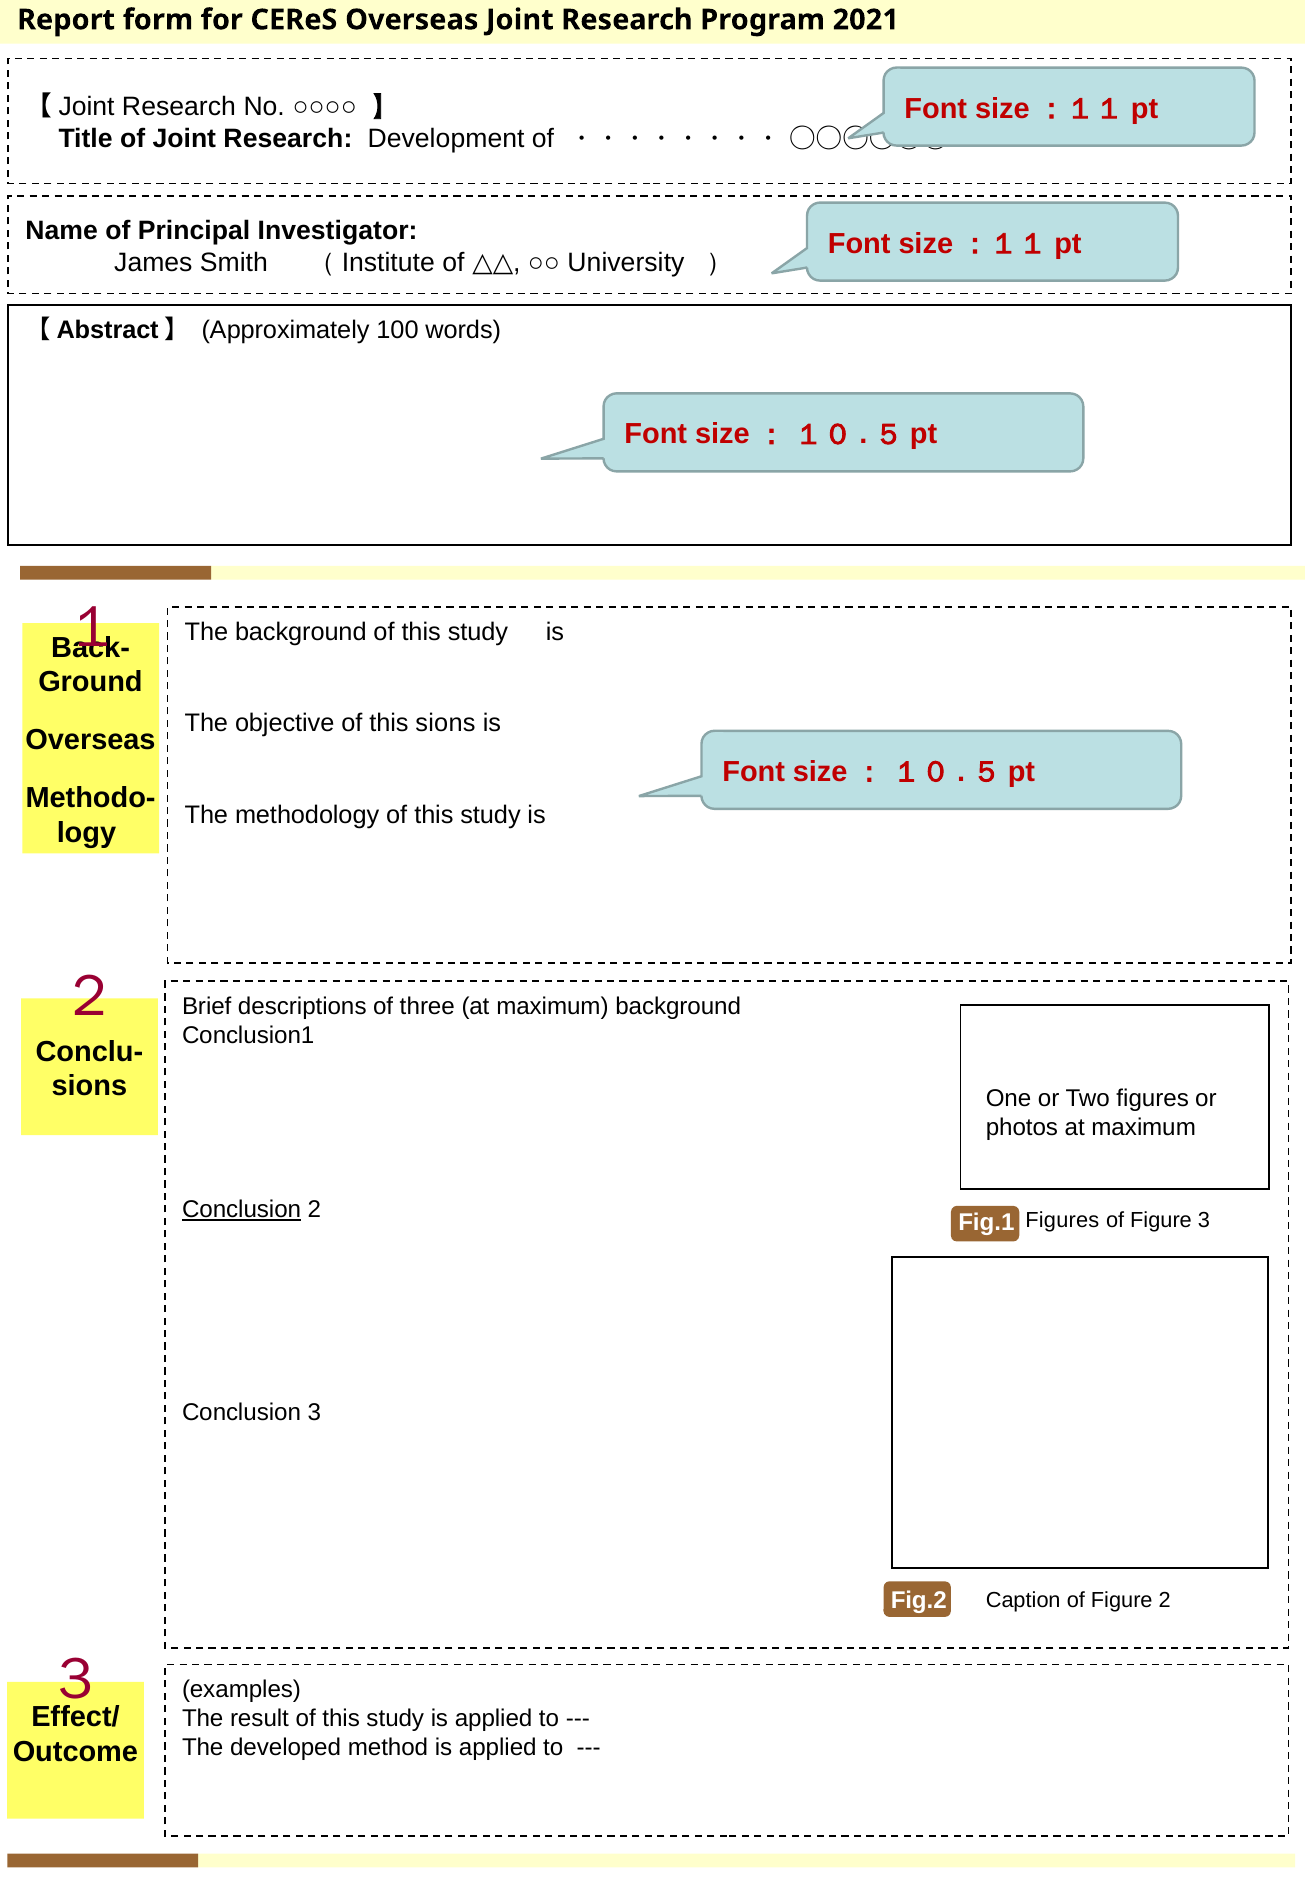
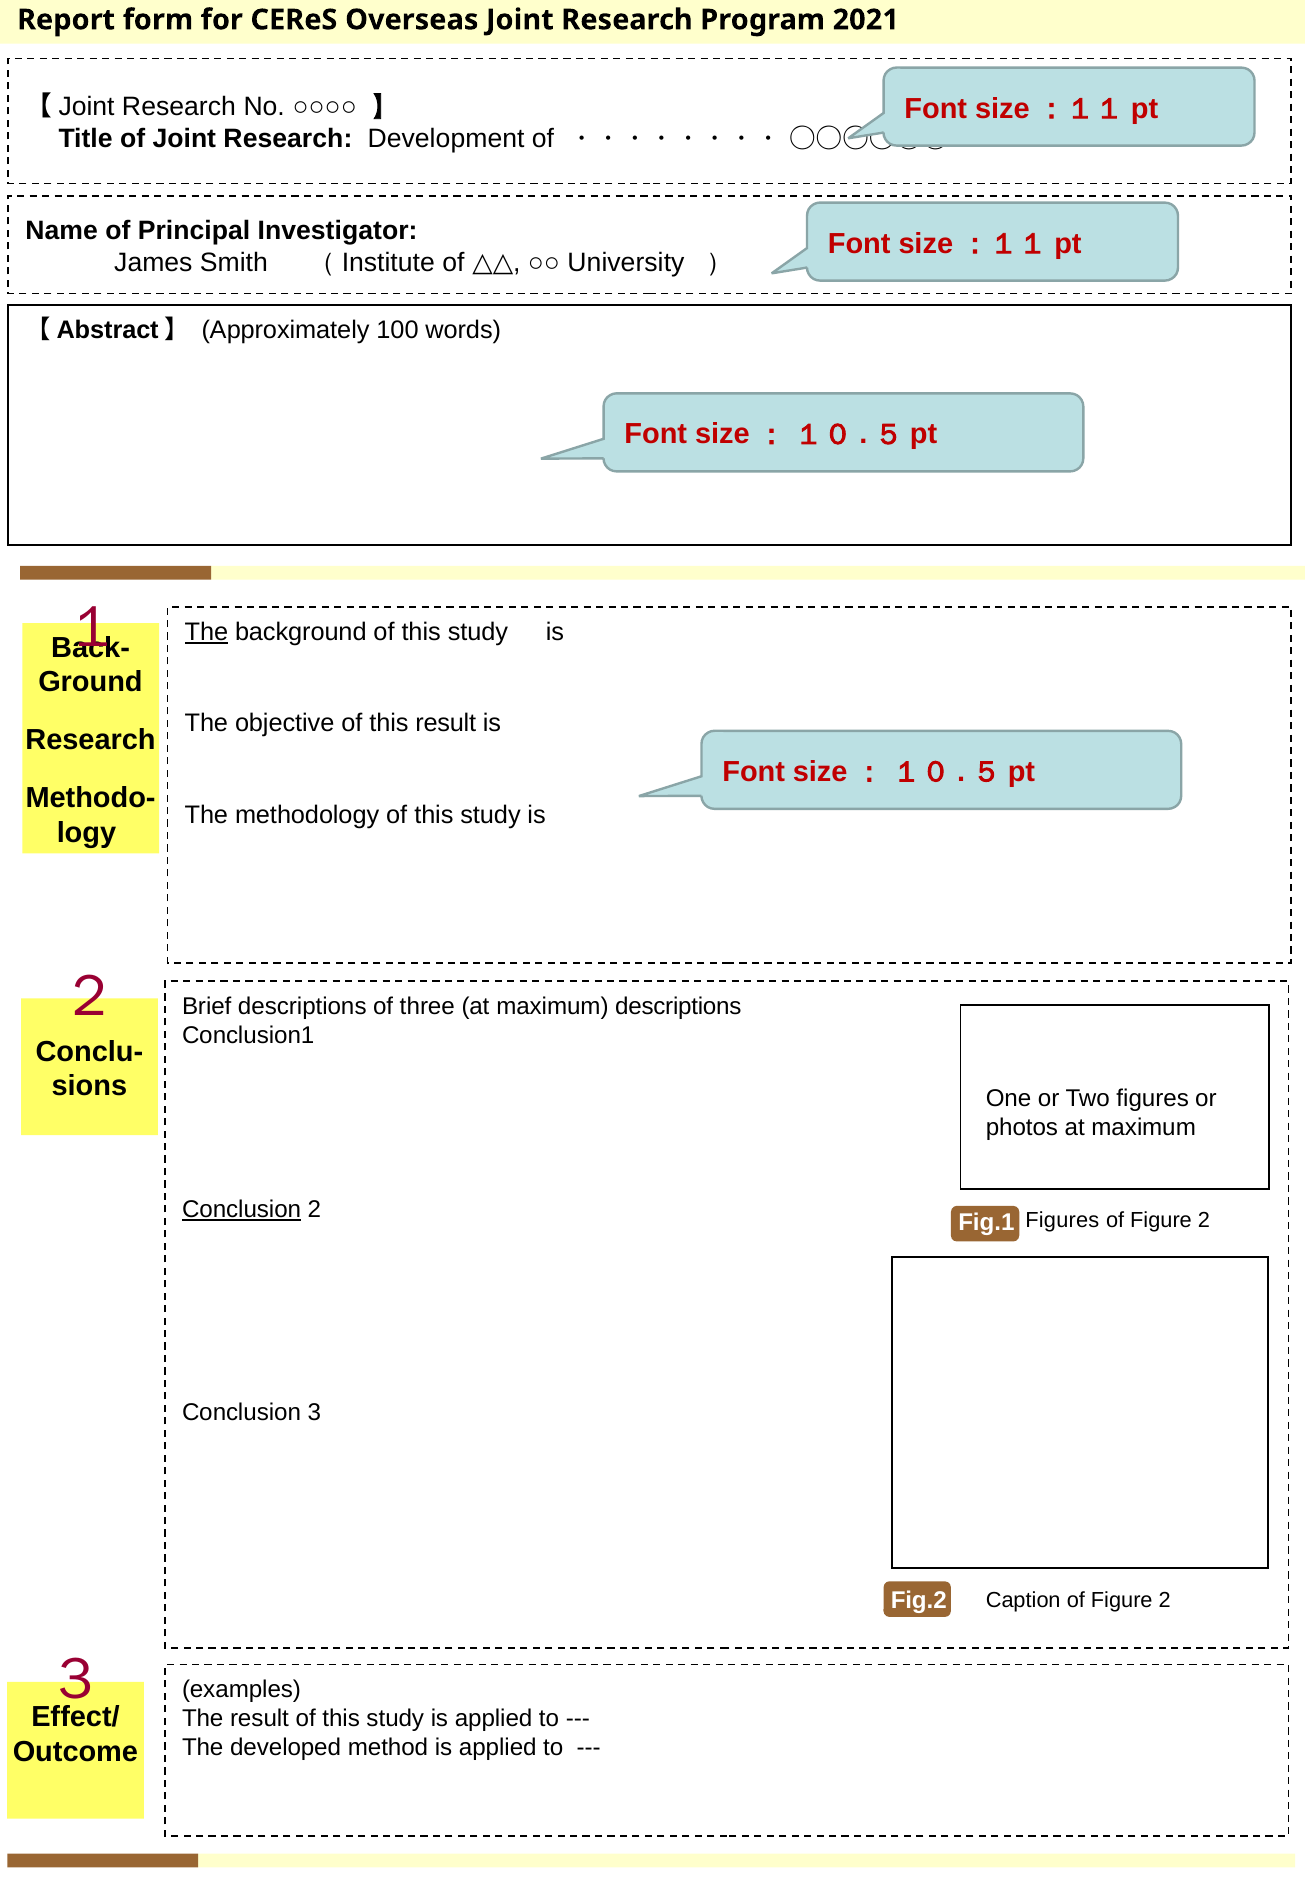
The at (206, 632) underline: none -> present
this sions: sions -> result
Overseas at (91, 740): Overseas -> Research
maximum background: background -> descriptions
3 at (1204, 1221): 3 -> 2
